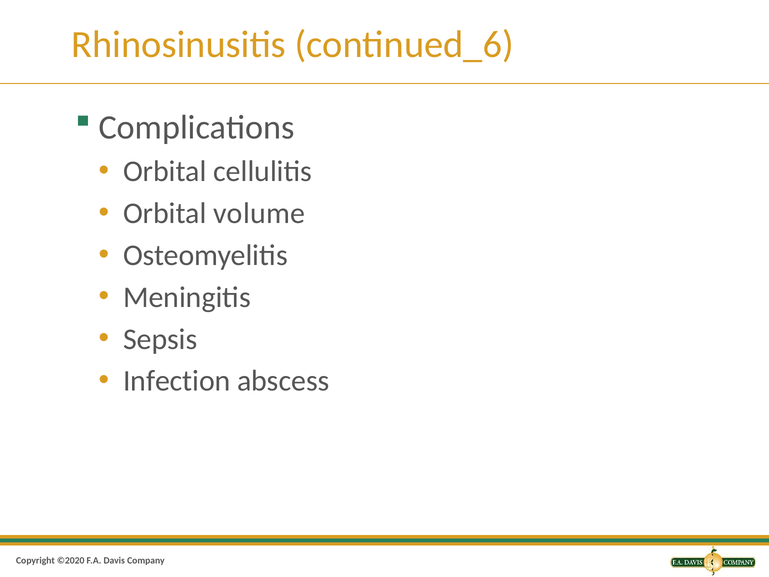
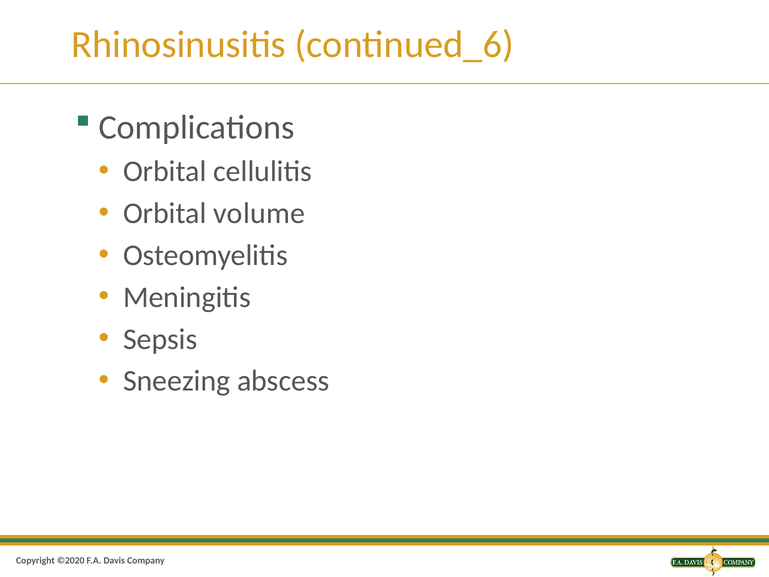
Infection: Infection -> Sneezing
